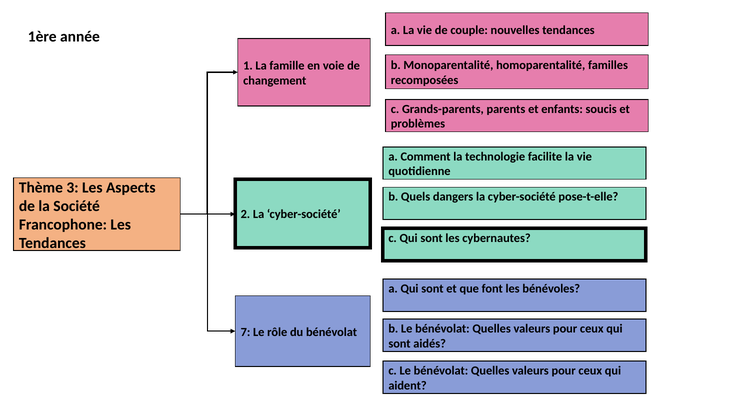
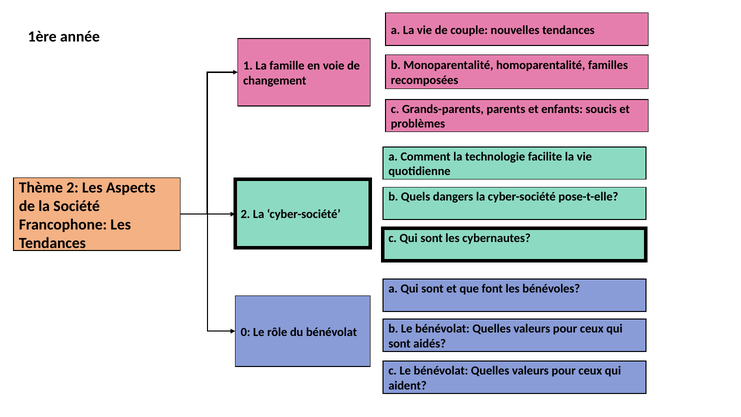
Thème 3: 3 -> 2
7: 7 -> 0
